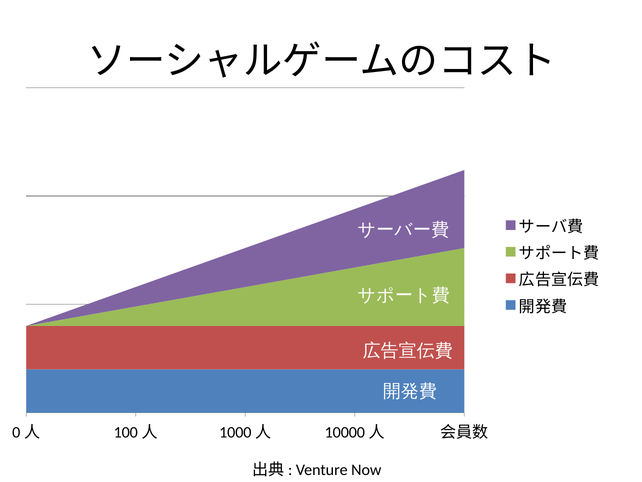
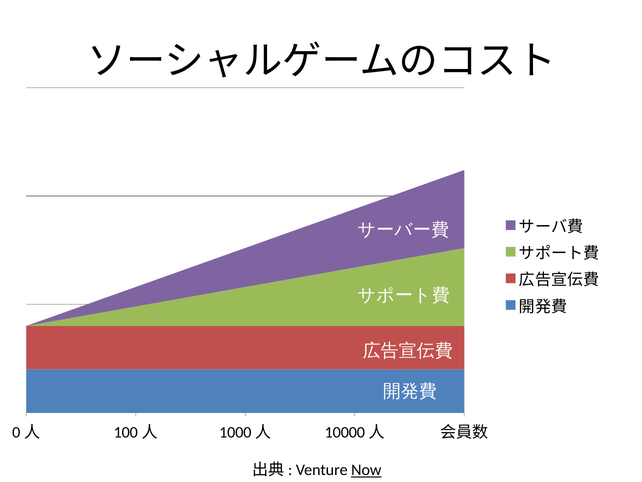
Now underline: none -> present
